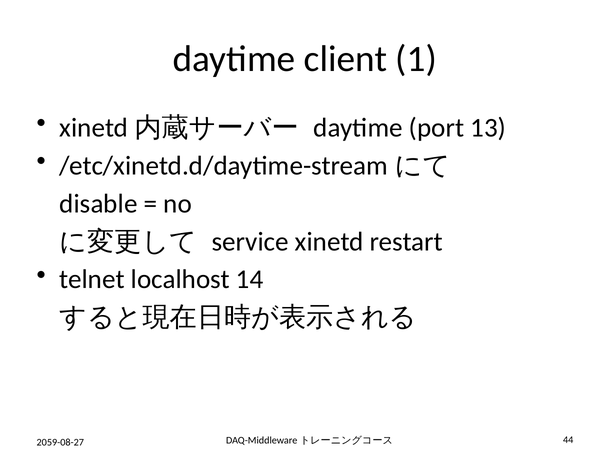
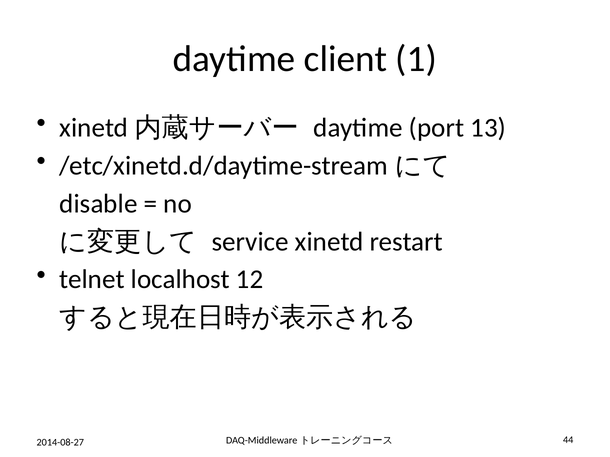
14: 14 -> 12
2059-08-27: 2059-08-27 -> 2014-08-27
